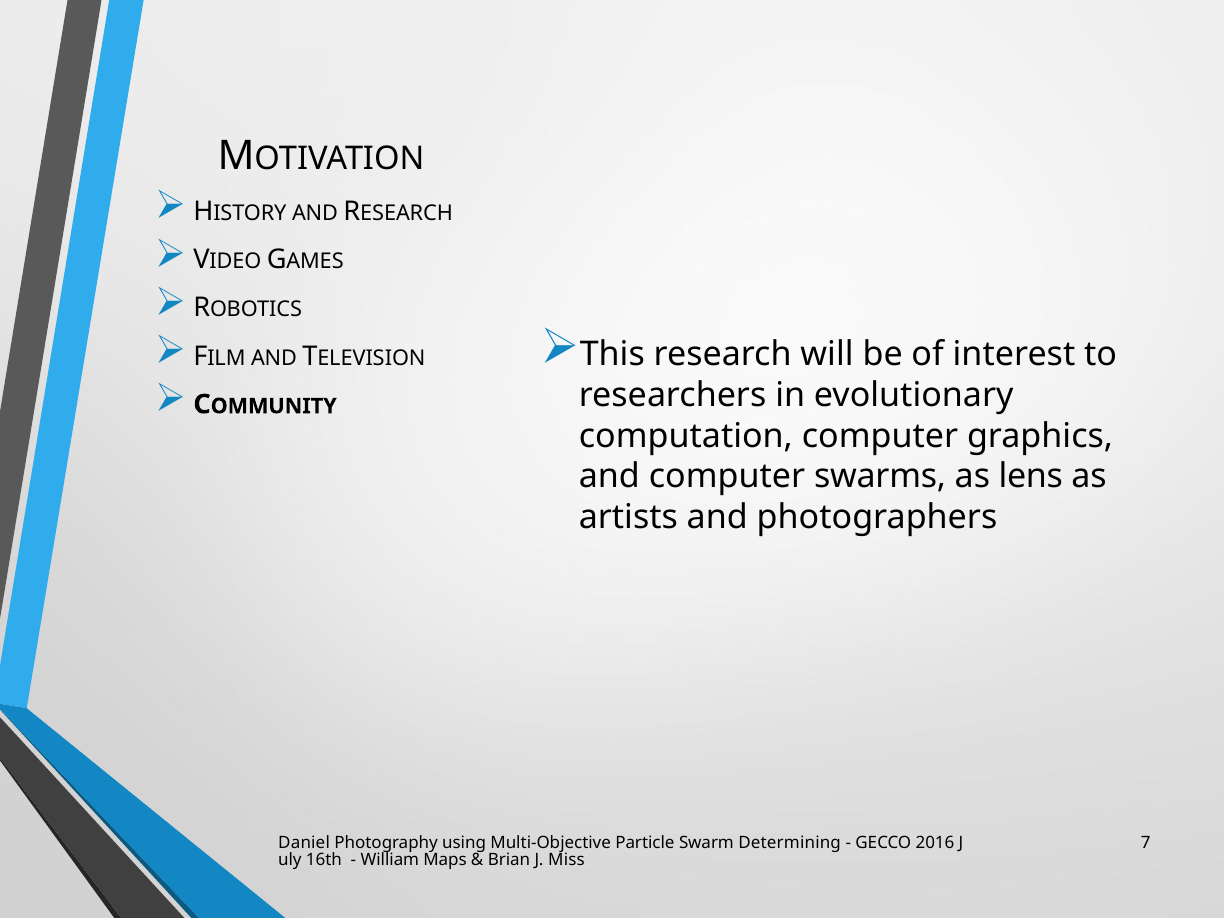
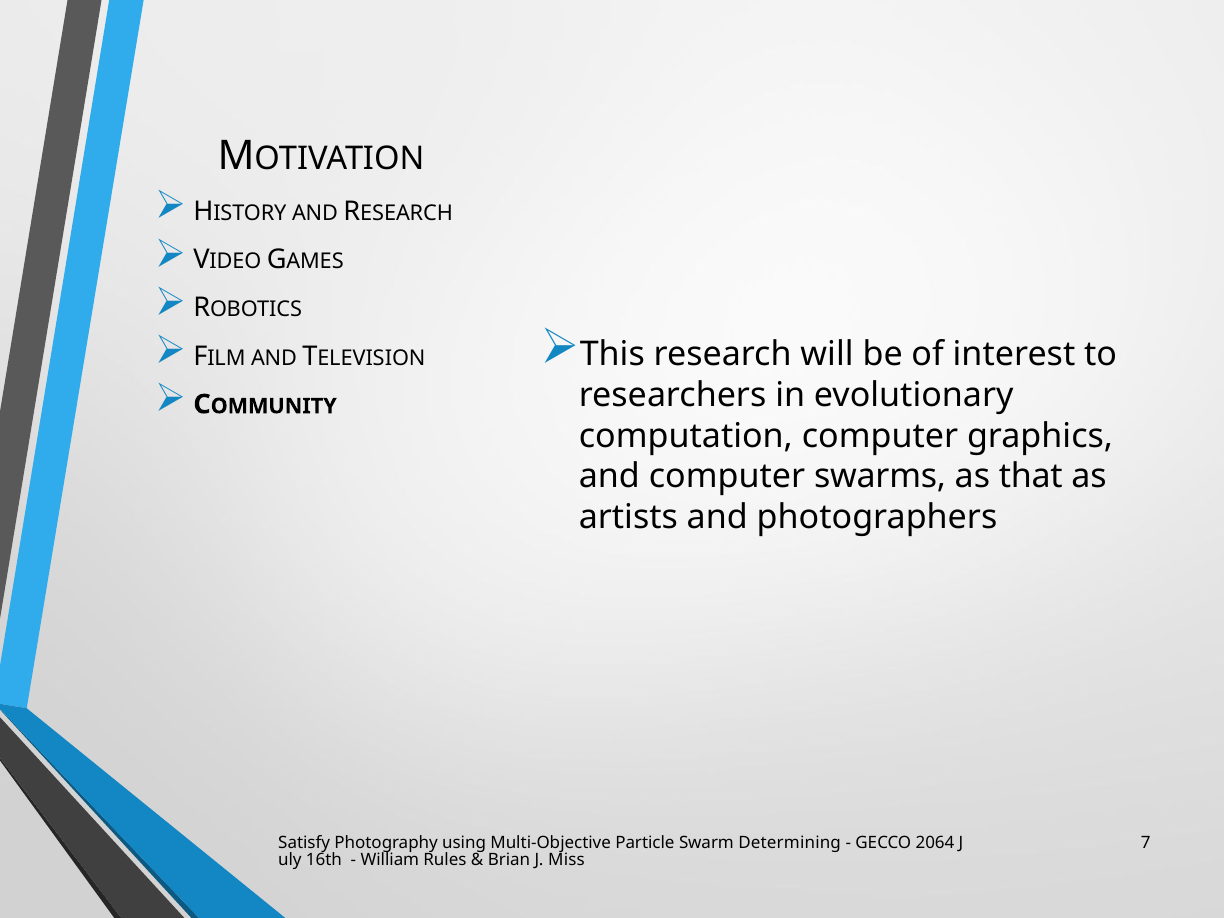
lens: lens -> that
Daniel: Daniel -> Satisfy
2016: 2016 -> 2064
Maps: Maps -> Rules
